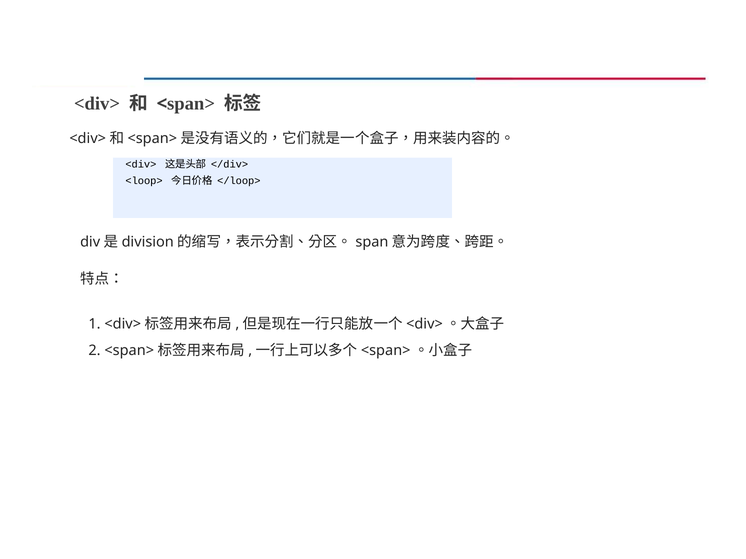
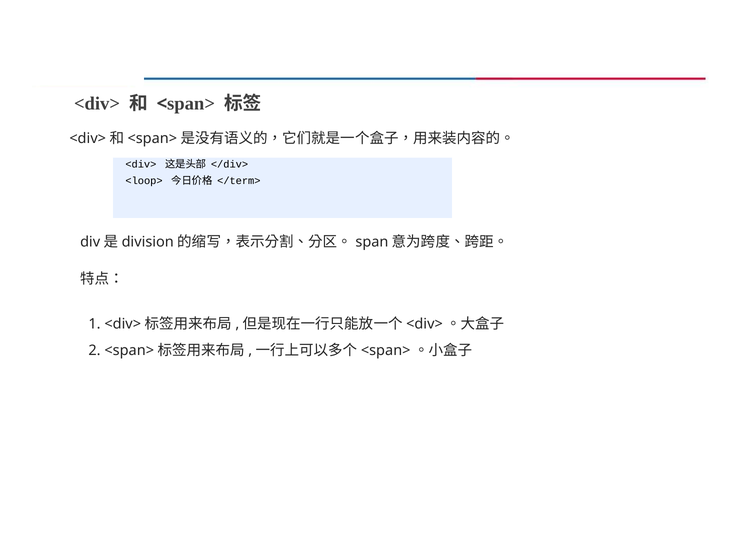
</loop>: </loop> -> </term>
